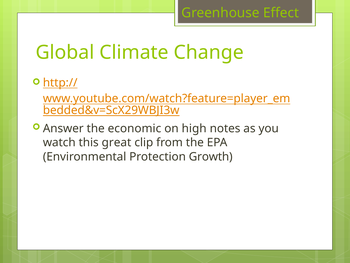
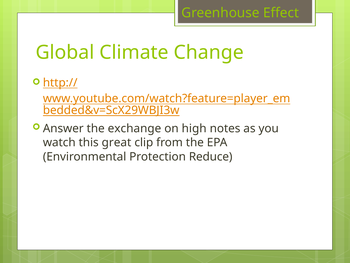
economic: economic -> exchange
Growth: Growth -> Reduce
